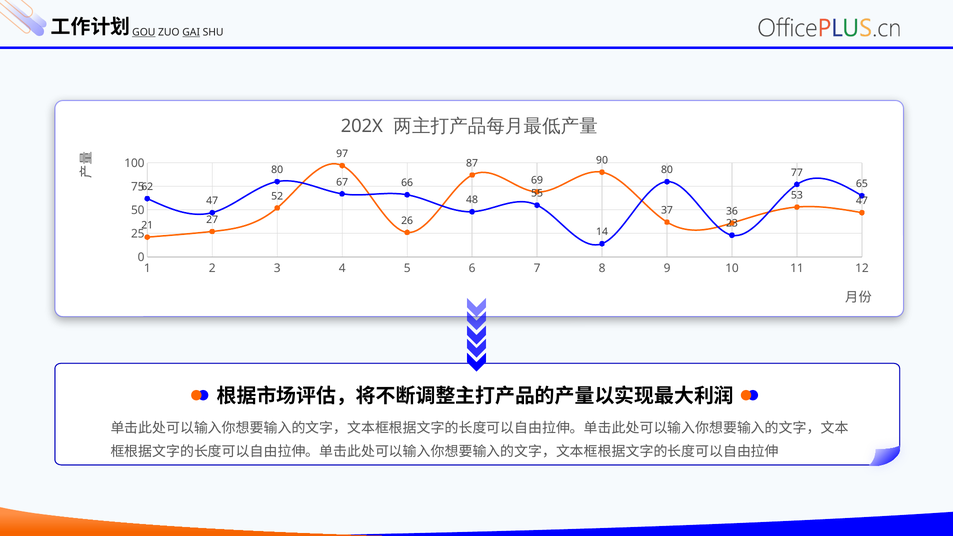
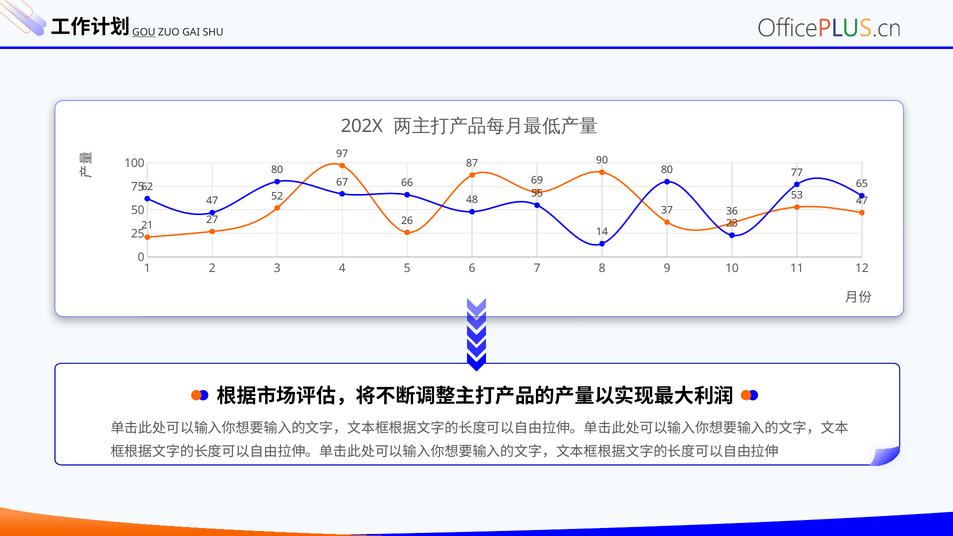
GAI underline: present -> none
